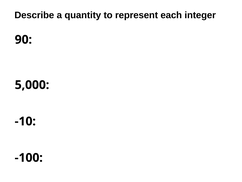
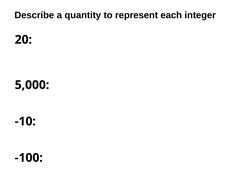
90: 90 -> 20
